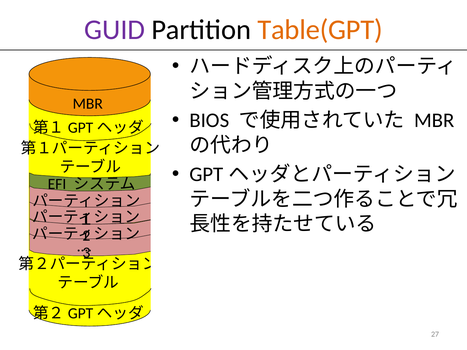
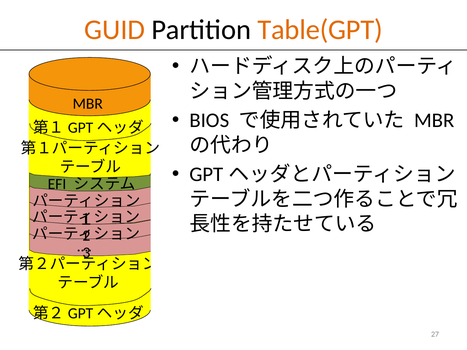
GUID colour: purple -> orange
